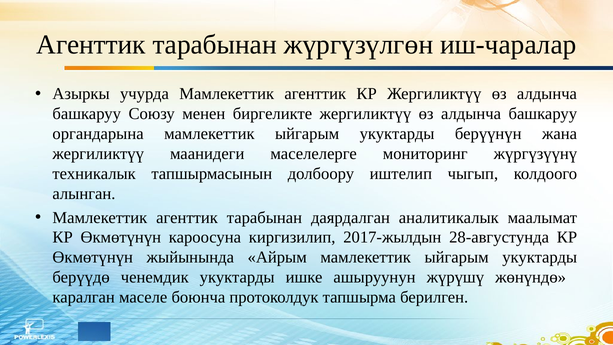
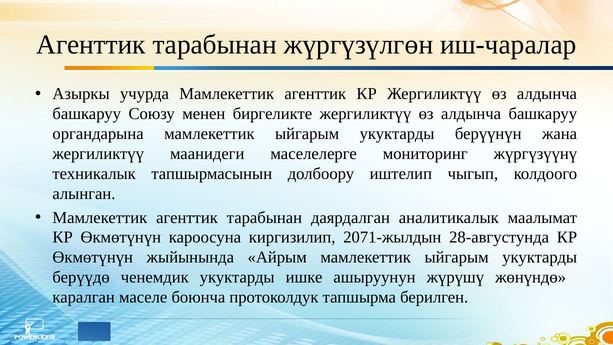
2017-жылдын: 2017-жылдын -> 2071-жылдын
